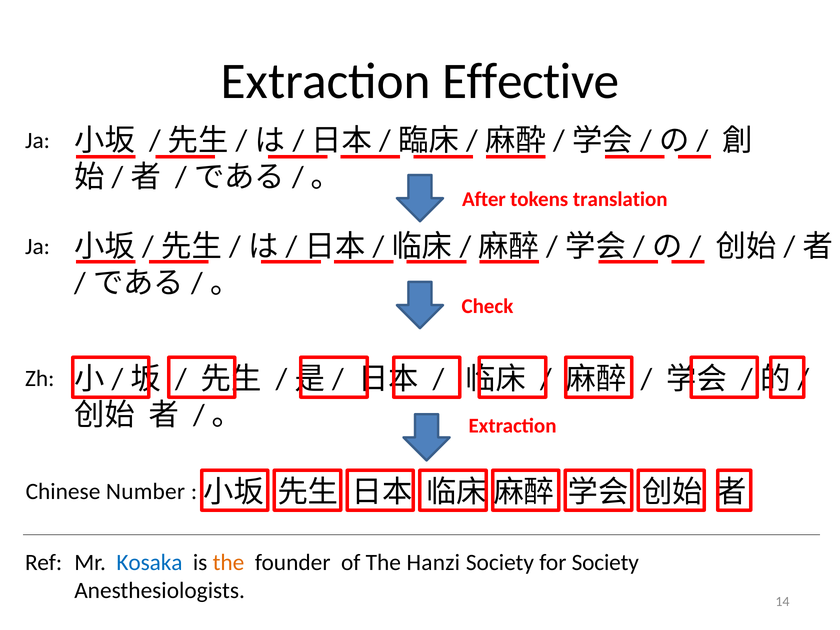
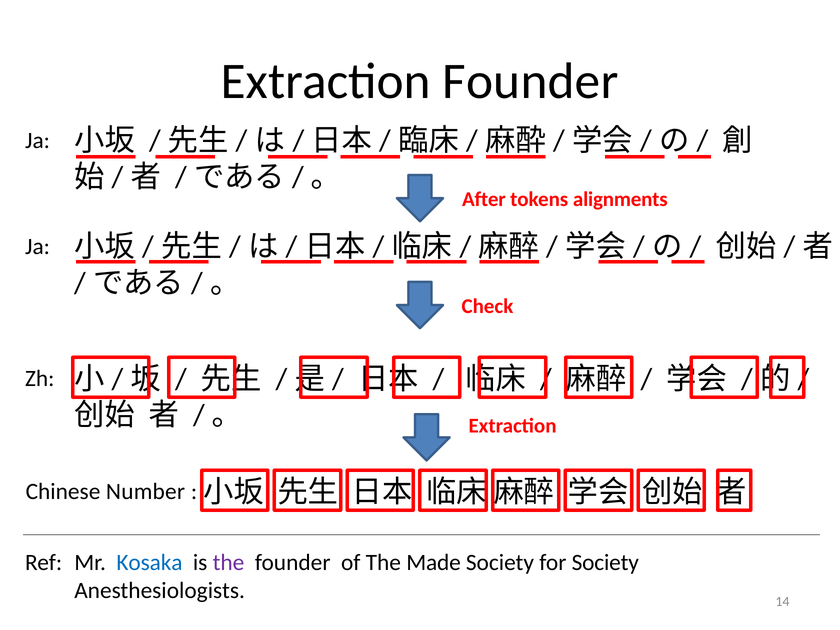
Extraction Effective: Effective -> Founder
translation: translation -> alignments
the at (228, 563) colour: orange -> purple
Hanzi: Hanzi -> Made
